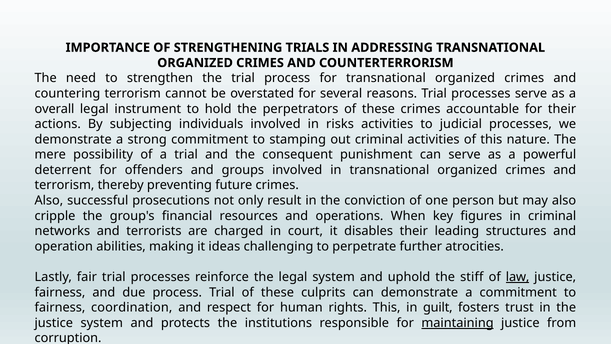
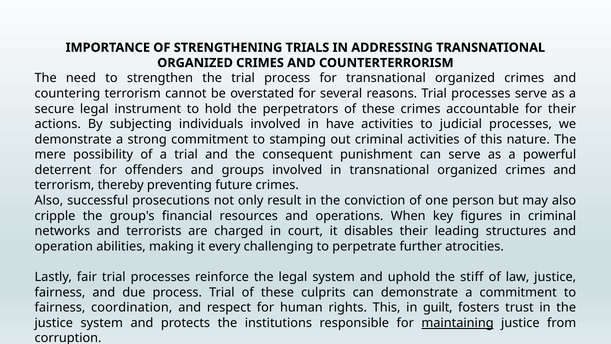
overall: overall -> secure
risks: risks -> have
ideas: ideas -> every
law underline: present -> none
